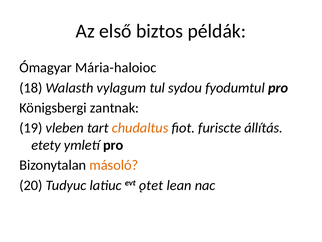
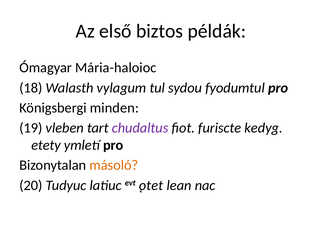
zantnak: zantnak -> minden
chudaltus colour: orange -> purple
állítás: állítás -> kedyg
